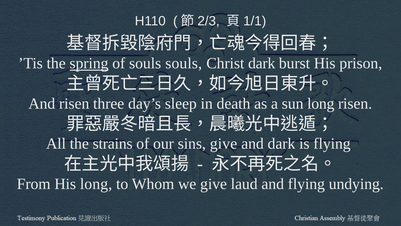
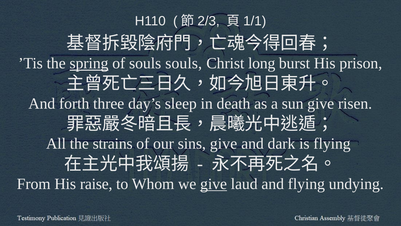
Christ dark: dark -> long
And risen: risen -> forth
sun long: long -> give
His long: long -> raise
give at (214, 184) underline: none -> present
